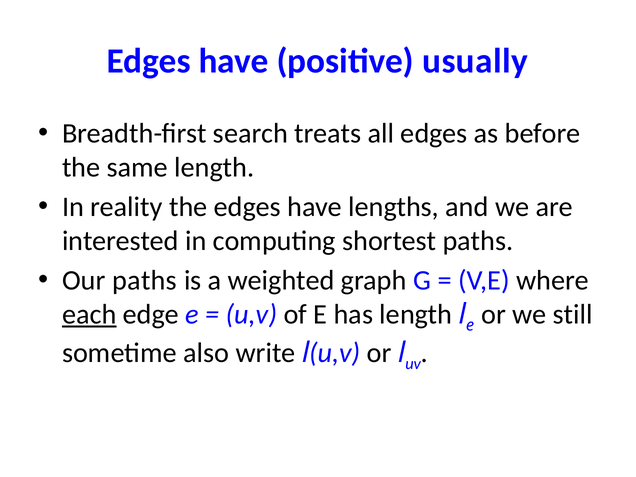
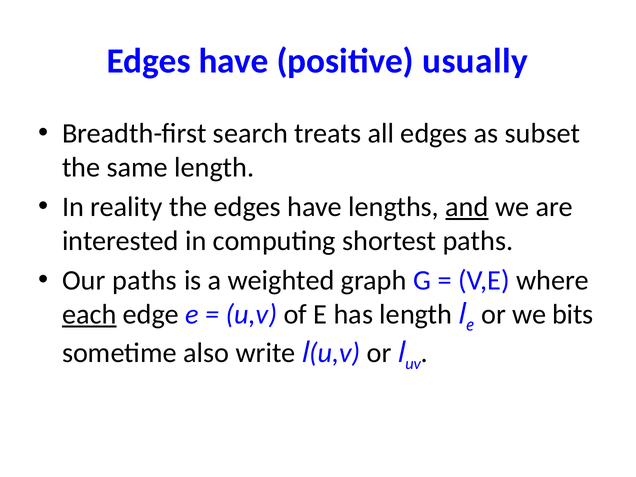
before: before -> subset
and underline: none -> present
still: still -> bits
